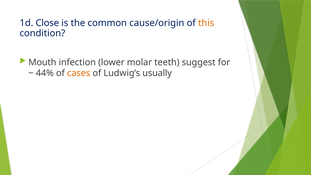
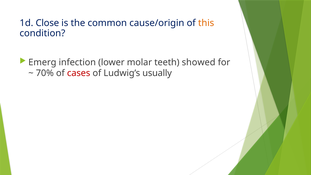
Mouth: Mouth -> Emerg
suggest: suggest -> showed
44%: 44% -> 70%
cases colour: orange -> red
